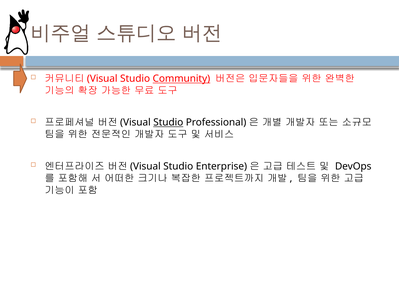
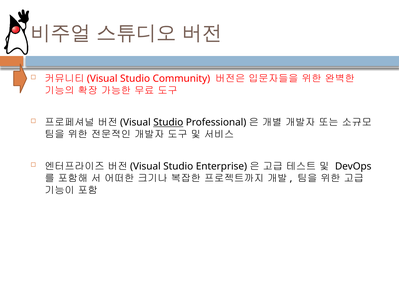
Community underline: present -> none
